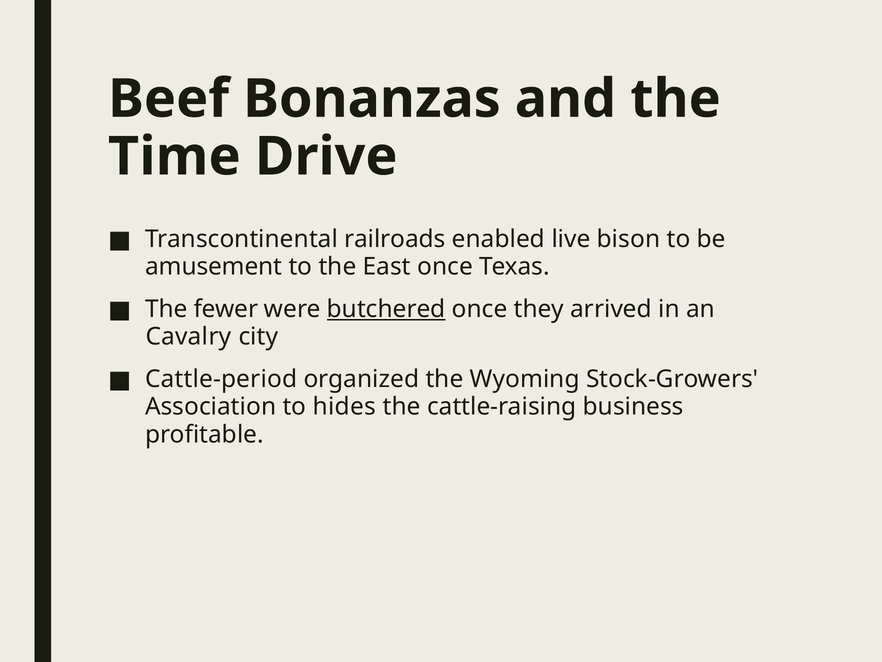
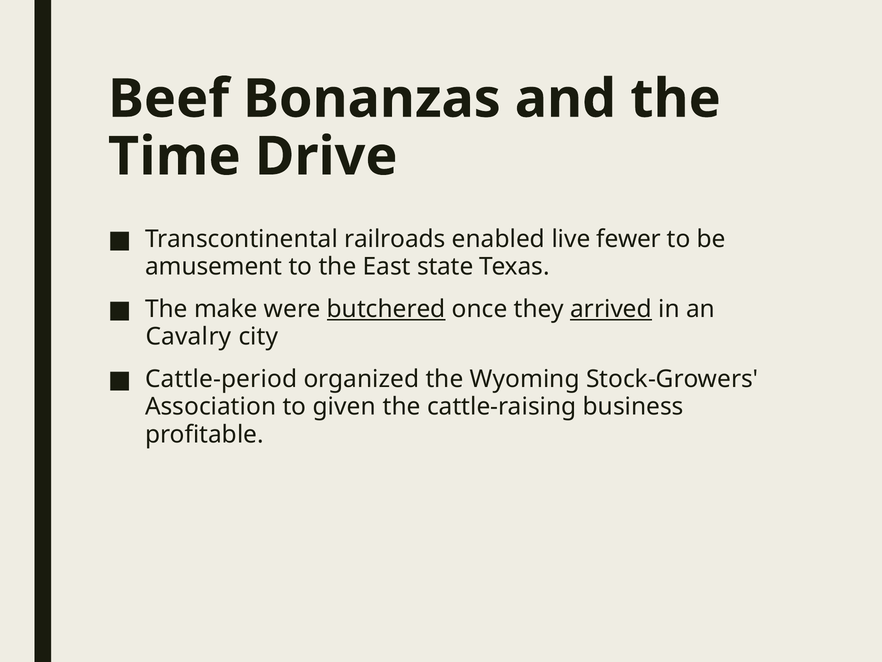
bison: bison -> fewer
East once: once -> state
fewer: fewer -> make
arrived underline: none -> present
hides: hides -> given
